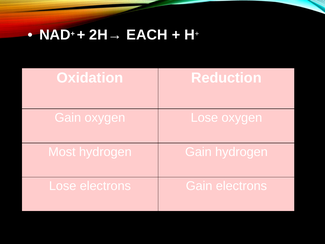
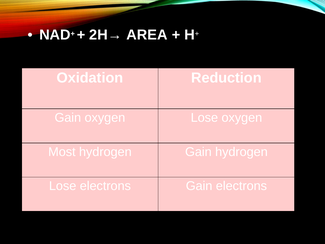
EACH: EACH -> AREA
